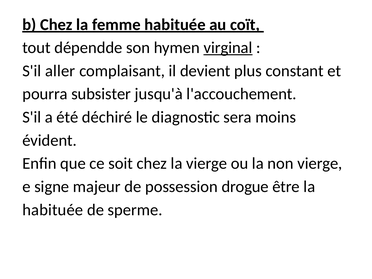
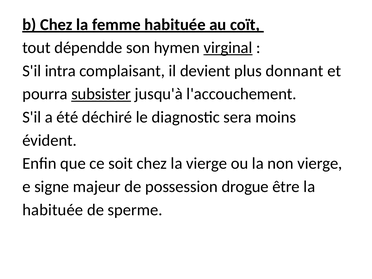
aller: aller -> intra
constant: constant -> donnant
subsister underline: none -> present
